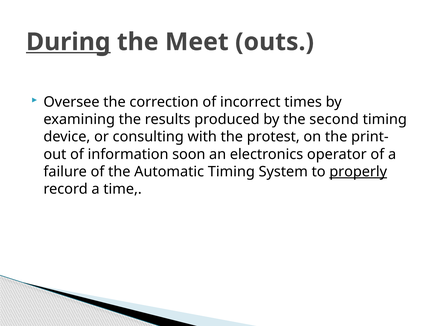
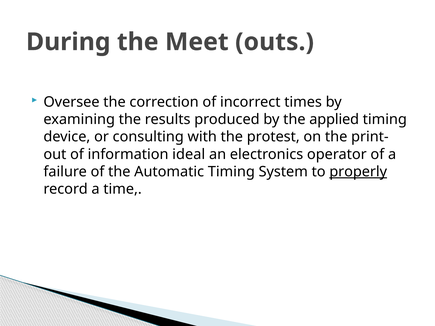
During underline: present -> none
second: second -> applied
soon: soon -> ideal
